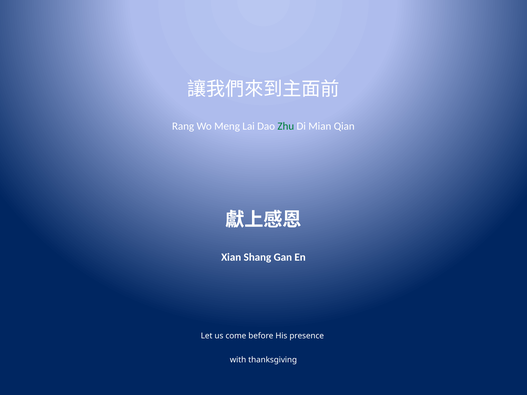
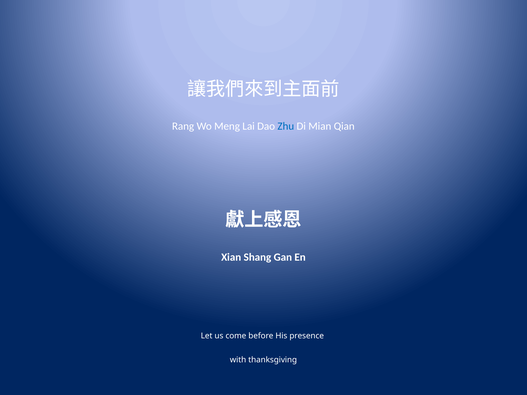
Zhu colour: green -> blue
